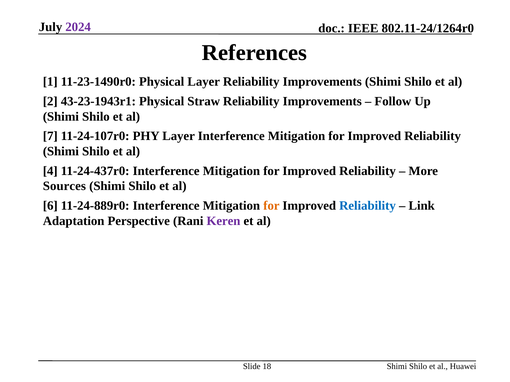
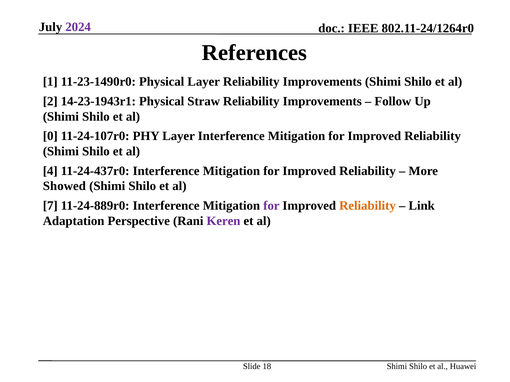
43-23-1943r1: 43-23-1943r1 -> 14-23-1943r1
7: 7 -> 0
Sources: Sources -> Showed
6: 6 -> 7
for at (271, 206) colour: orange -> purple
Reliability at (368, 206) colour: blue -> orange
